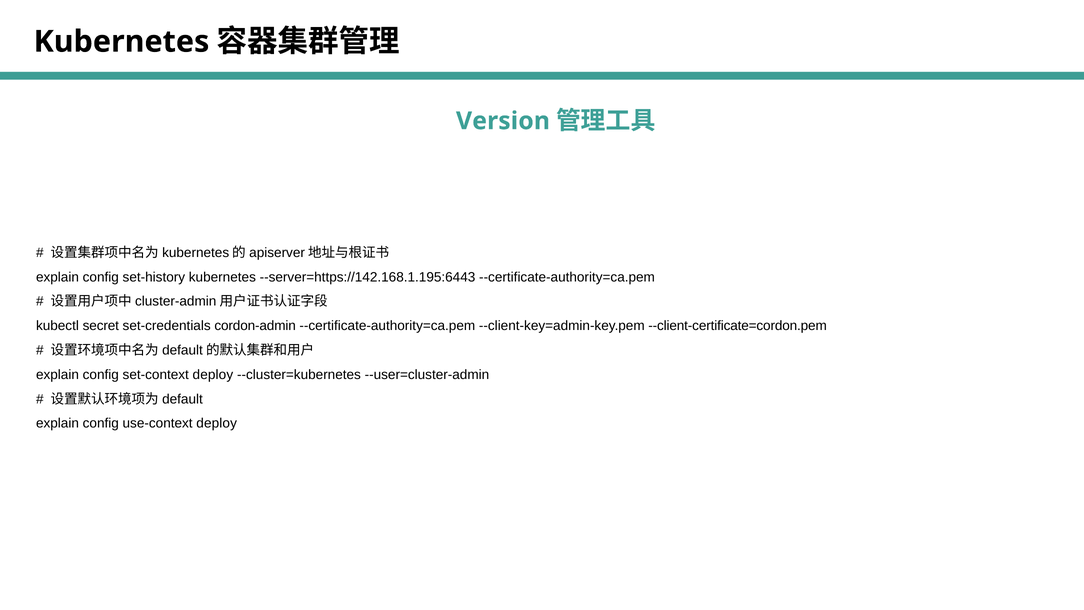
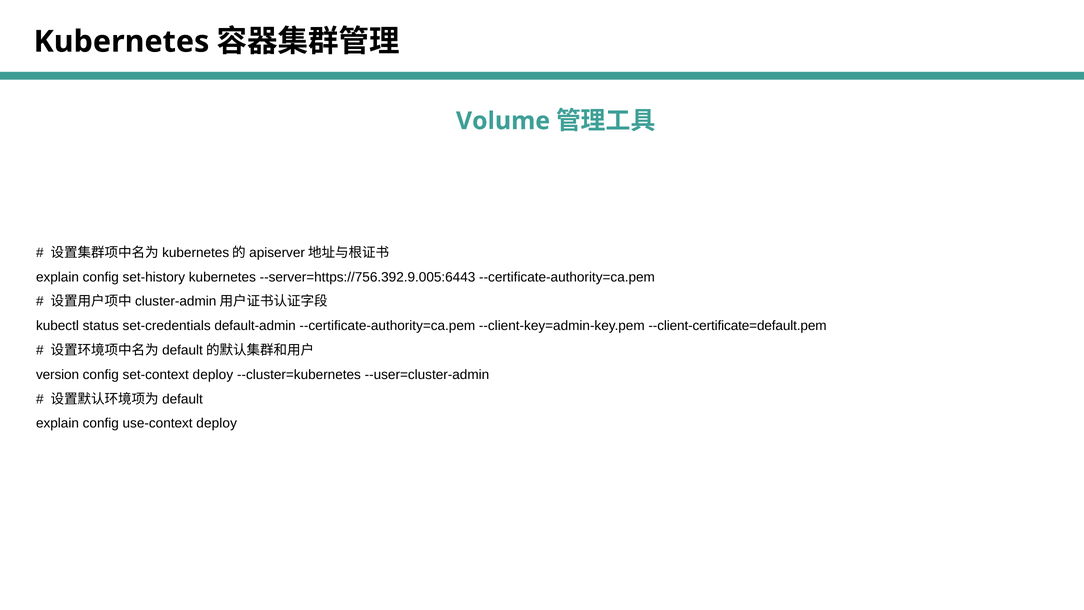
Version: Version -> Volume
--server=https://142.168.1.195:6443: --server=https://142.168.1.195:6443 -> --server=https://756.392.9.005:6443
secret: secret -> status
cordon-admin: cordon-admin -> default-admin
--client-certificate=cordon.pem: --client-certificate=cordon.pem -> --client-certificate=default.pem
explain at (57, 375): explain -> version
